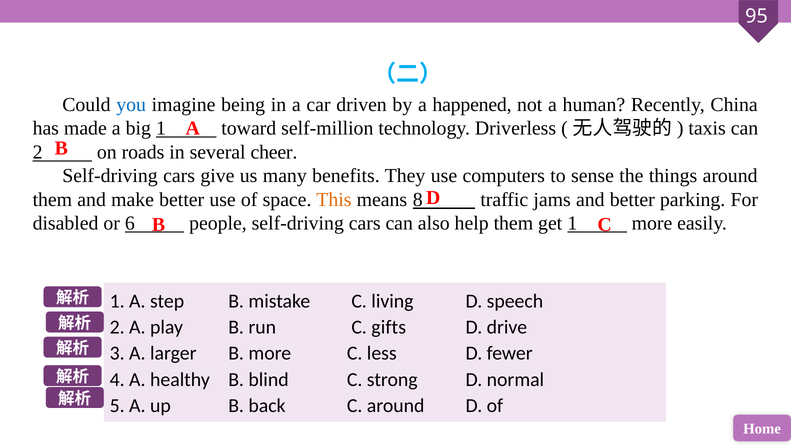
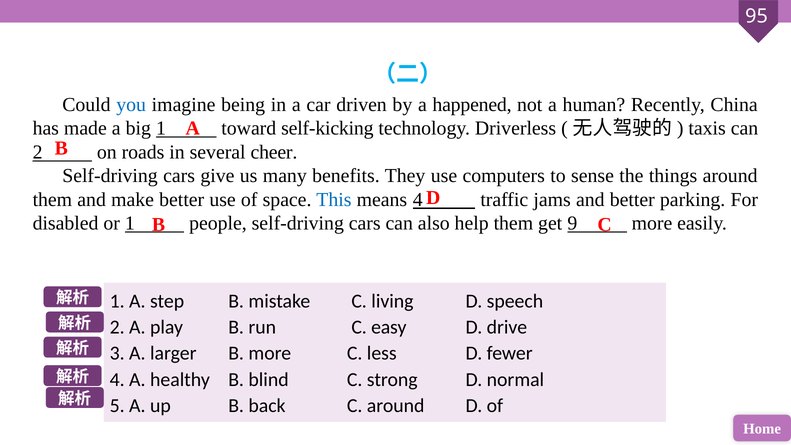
self-million: self-million -> self-kicking
This colour: orange -> blue
means 8: 8 -> 4
or 6: 6 -> 1
get 1: 1 -> 9
gifts: gifts -> easy
